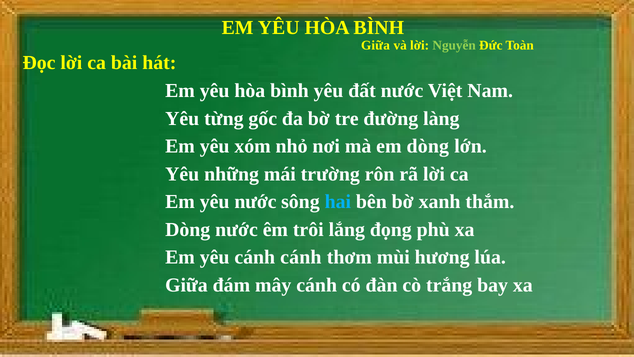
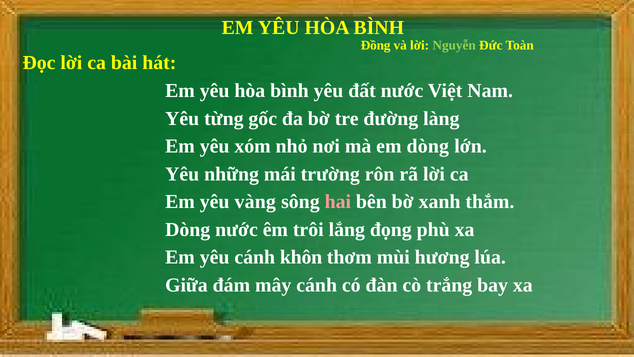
Giữa at (375, 45): Giữa -> Đồng
yêu nước: nước -> vàng
hai colour: light blue -> pink
cánh cánh: cánh -> khôn
